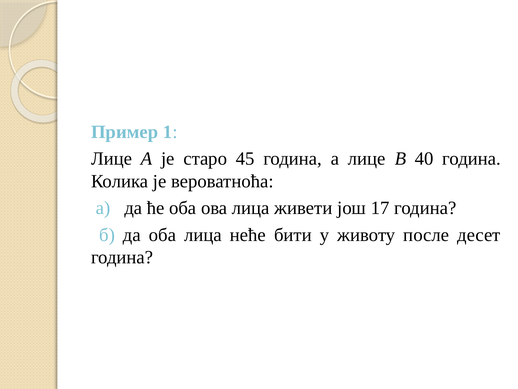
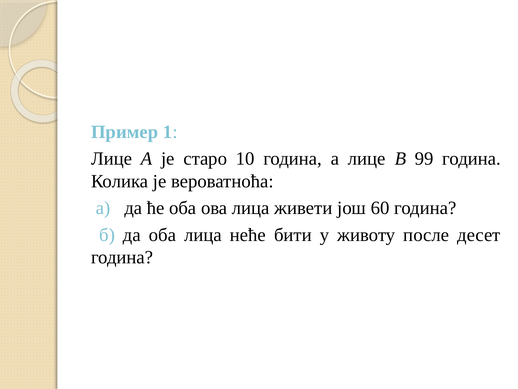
45: 45 -> 10
40: 40 -> 99
17: 17 -> 60
